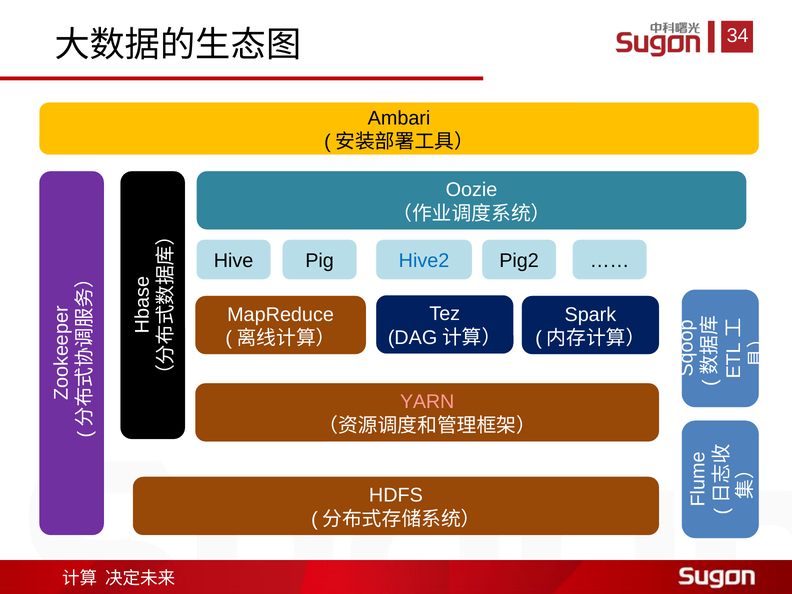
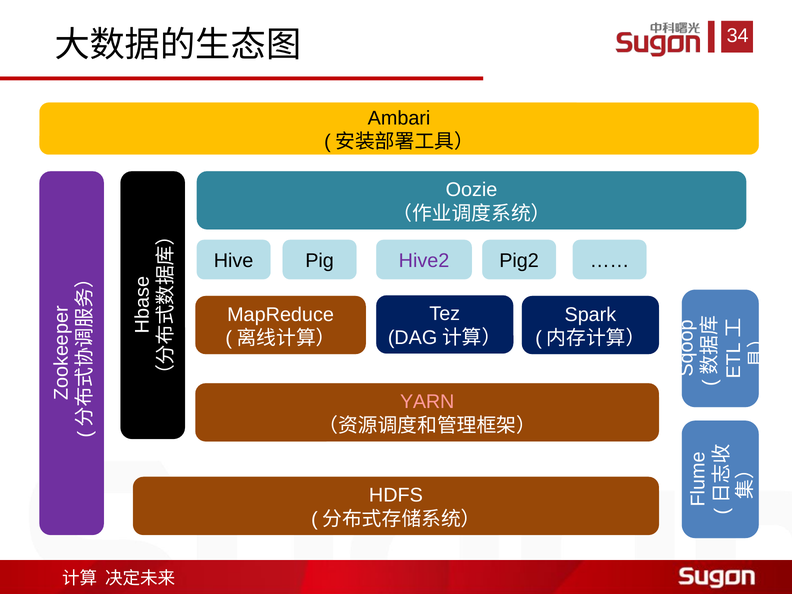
Hive2 colour: blue -> purple
